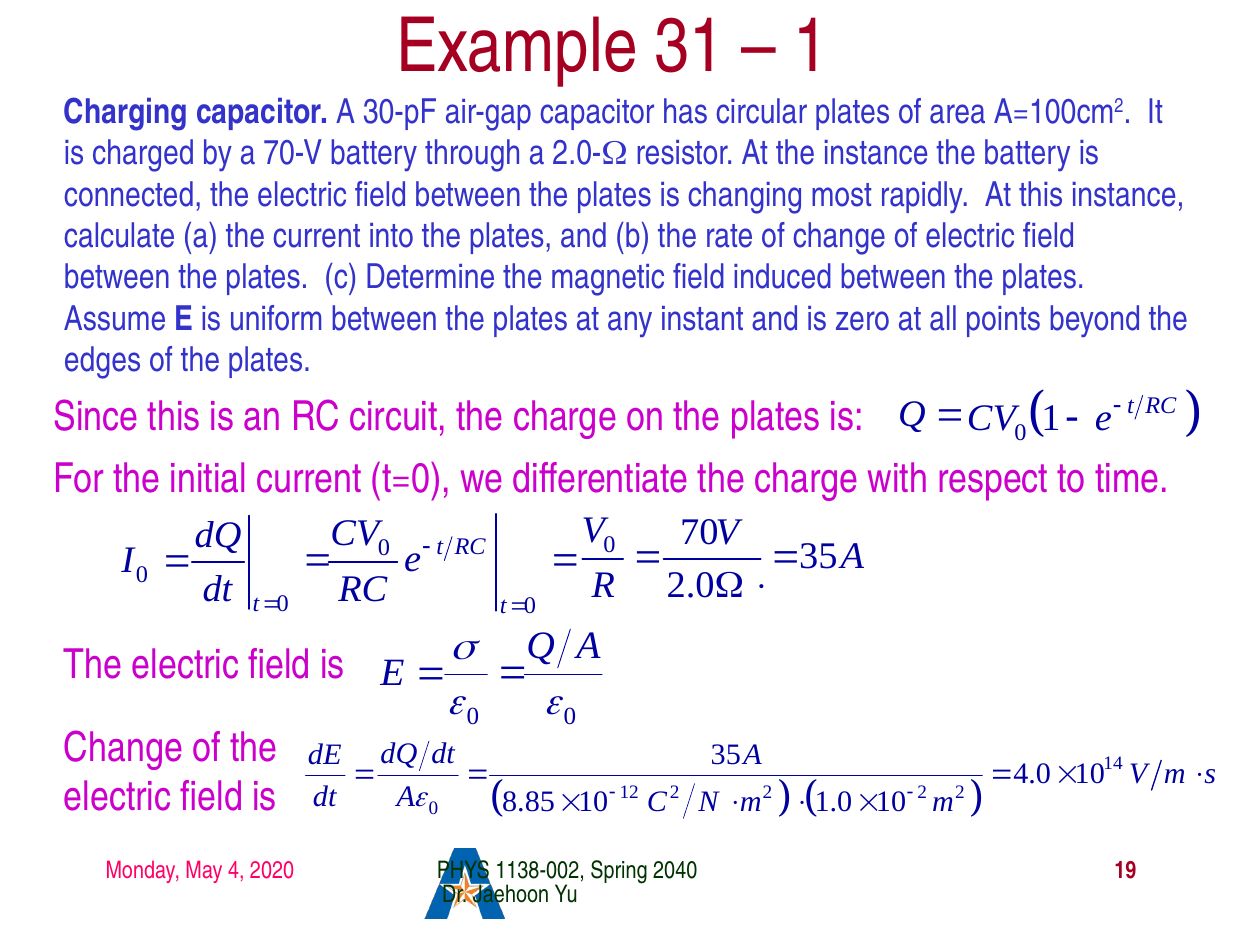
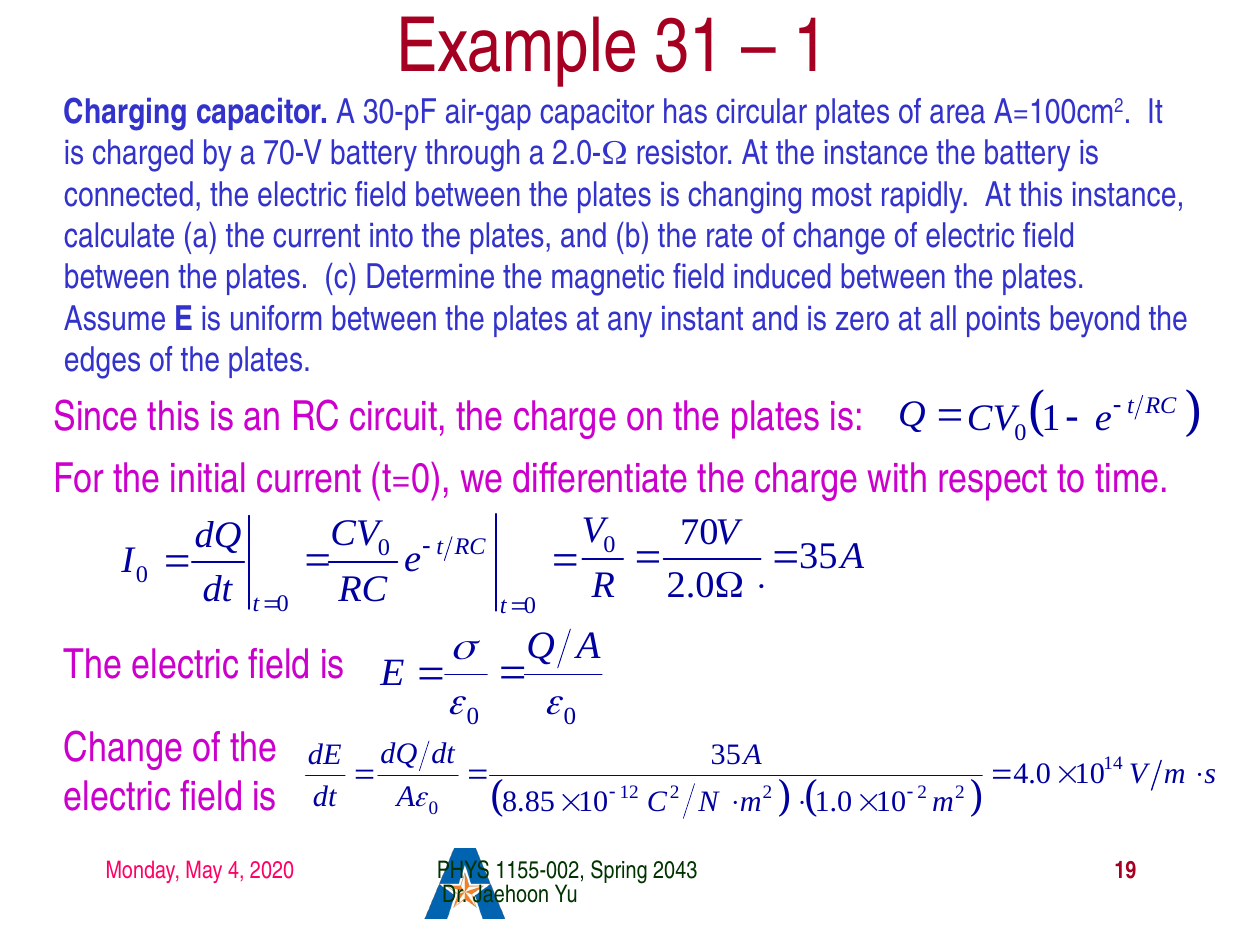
1138-002: 1138-002 -> 1155-002
2040: 2040 -> 2043
